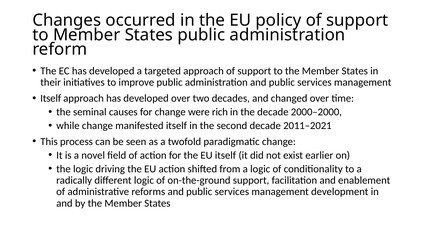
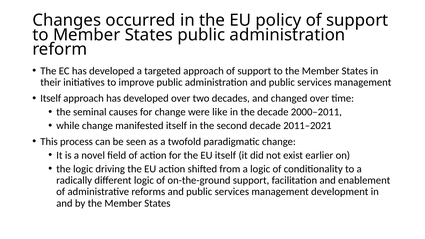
rich: rich -> like
2000–2000: 2000–2000 -> 2000–2011
